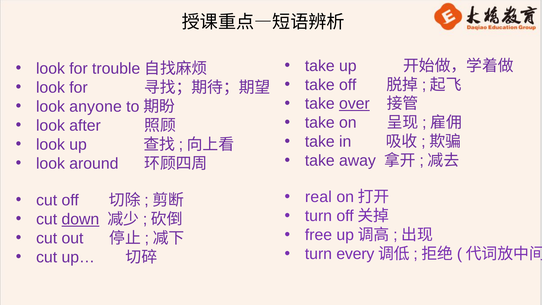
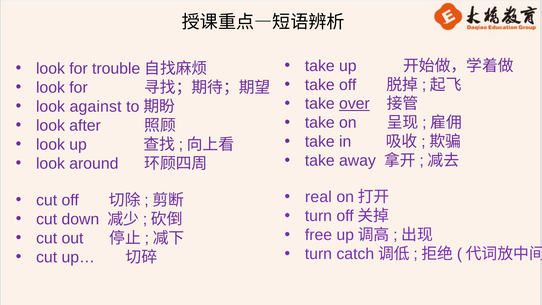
anyone: anyone -> against
down underline: present -> none
every: every -> catch
